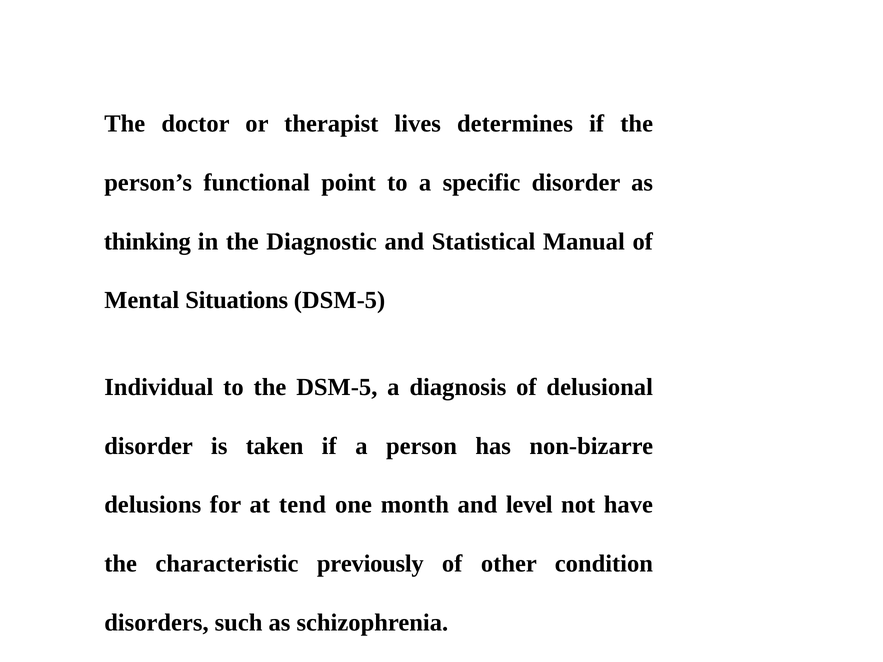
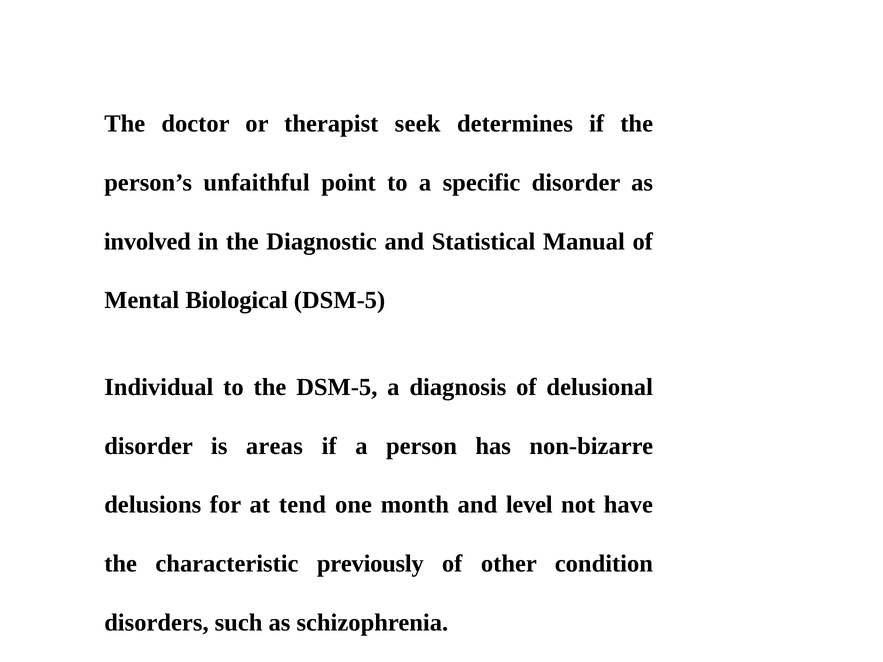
lives: lives -> seek
functional: functional -> unfaithful
thinking: thinking -> involved
Situations: Situations -> Biological
taken: taken -> areas
